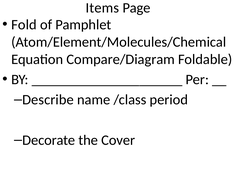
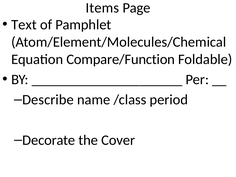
Fold: Fold -> Text
Compare/Diagram: Compare/Diagram -> Compare/Function
